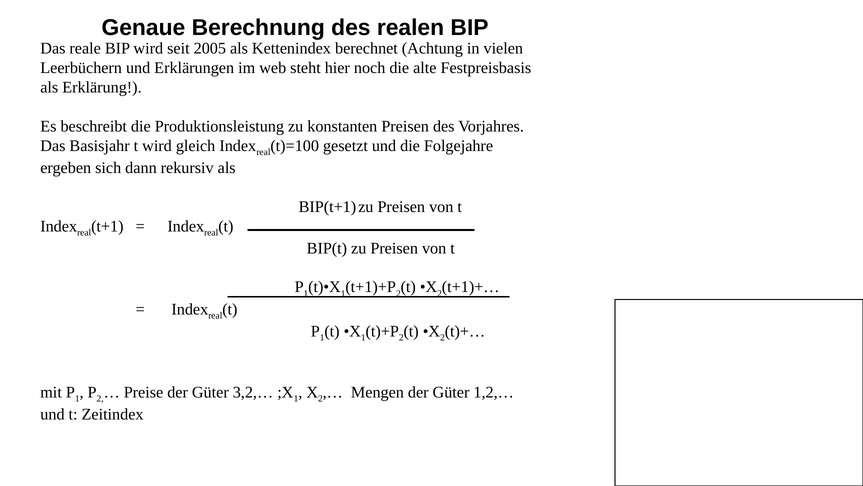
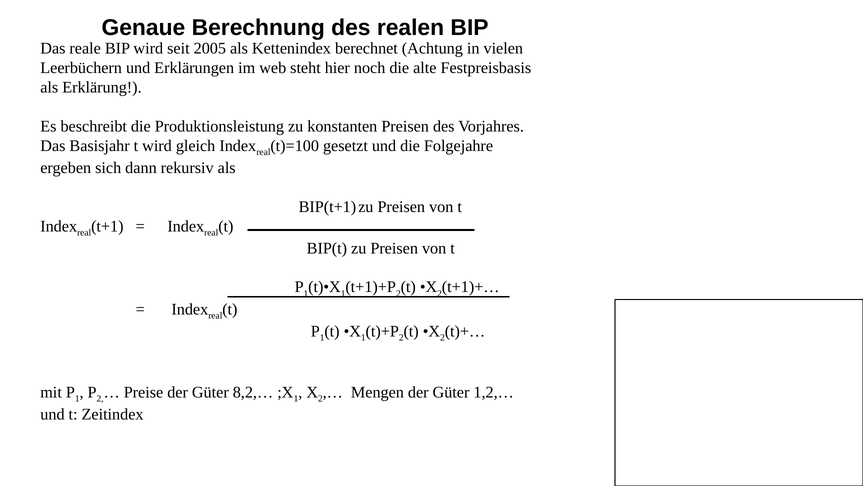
3,2,…: 3,2,… -> 8,2,…
